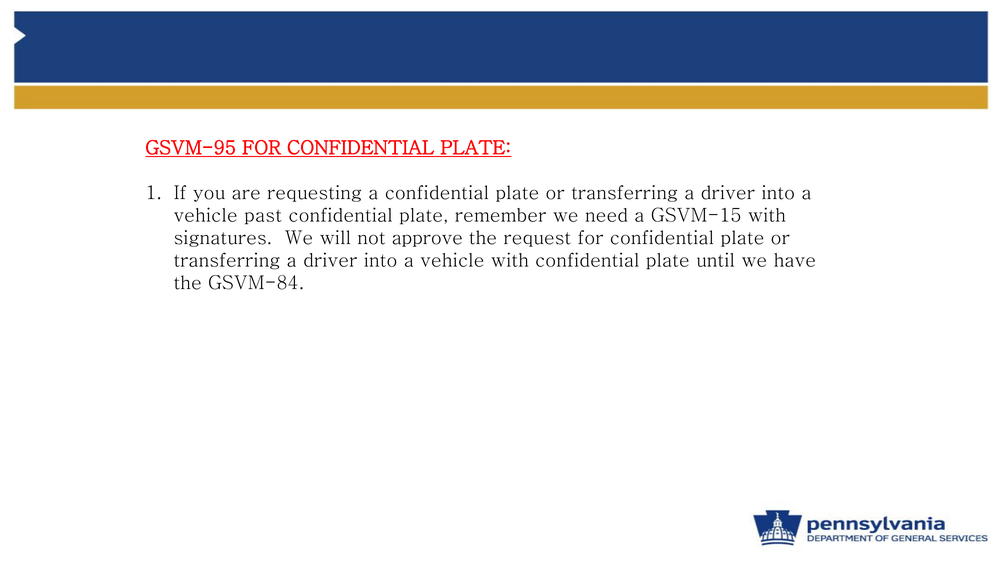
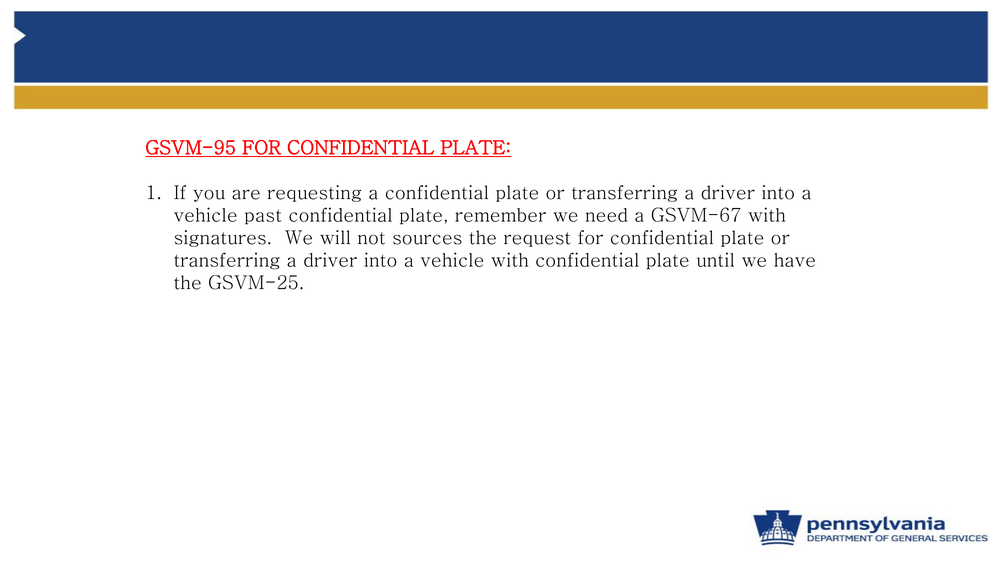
GSVM-15: GSVM-15 -> GSVM-67
approve: approve -> sources
GSVM-84: GSVM-84 -> GSVM-25
